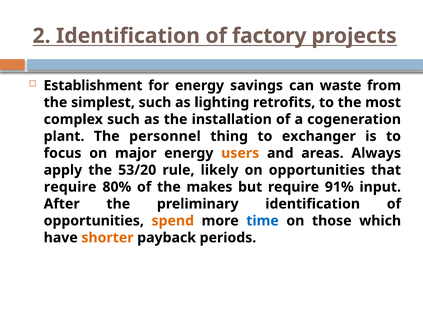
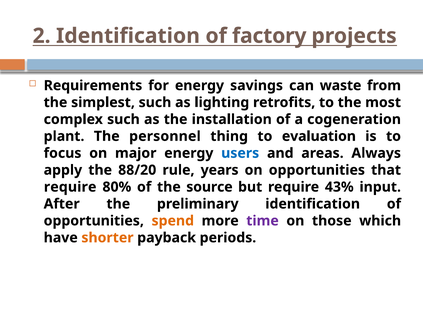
Establishment: Establishment -> Requirements
exchanger: exchanger -> evaluation
users colour: orange -> blue
53/20: 53/20 -> 88/20
likely: likely -> years
makes: makes -> source
91%: 91% -> 43%
time colour: blue -> purple
